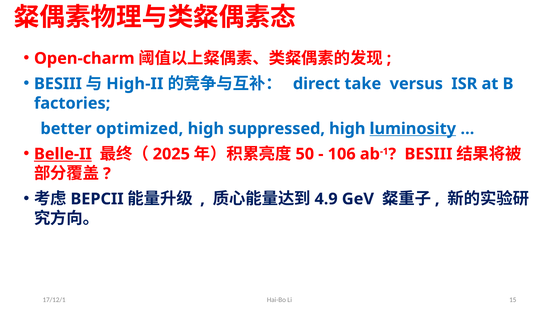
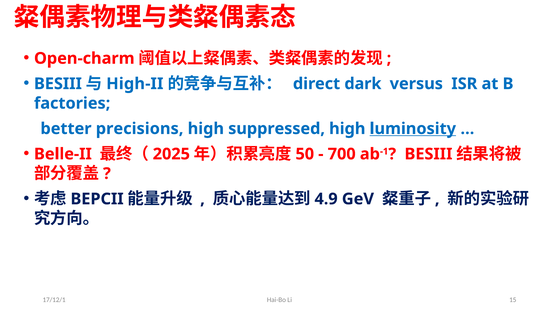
take: take -> dark
optimized: optimized -> precisions
Belle-II underline: present -> none
106: 106 -> 700
